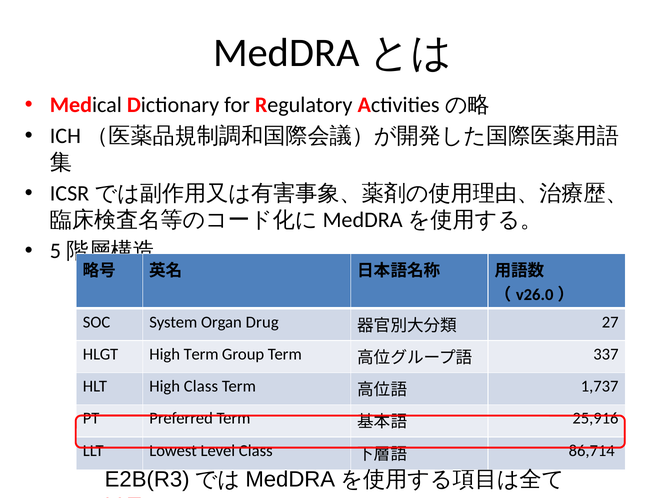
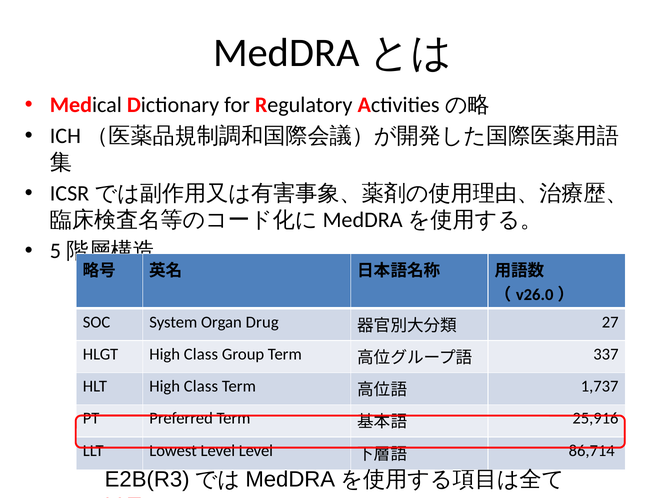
HLGT High Term: Term -> Class
Level Class: Class -> Level
